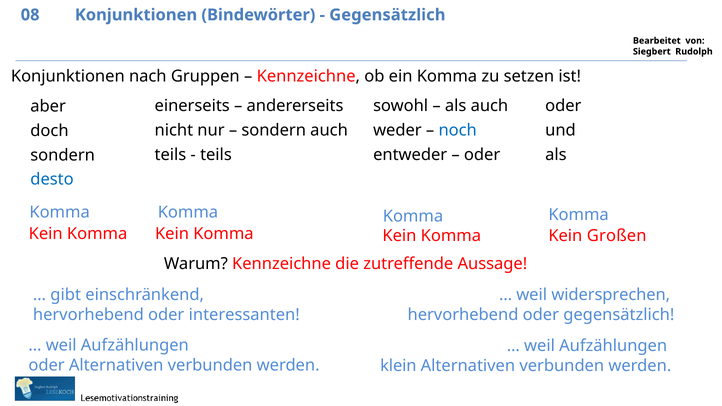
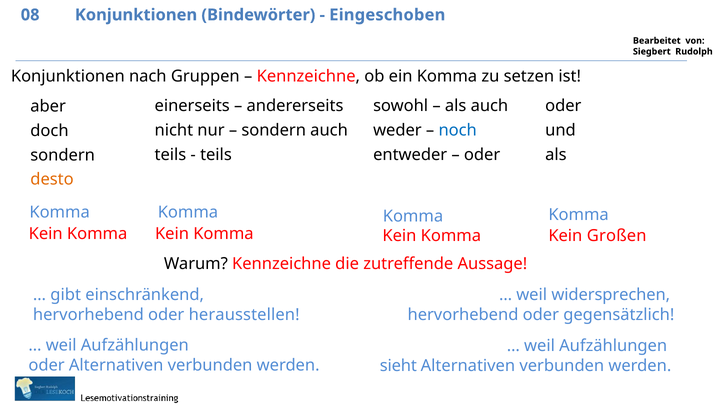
Gegensätzlich at (387, 15): Gegensätzlich -> Eingeschoben
desto colour: blue -> orange
interessanten: interessanten -> herausstellen
klein: klein -> sieht
